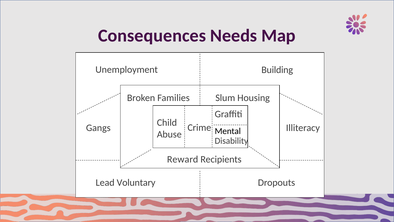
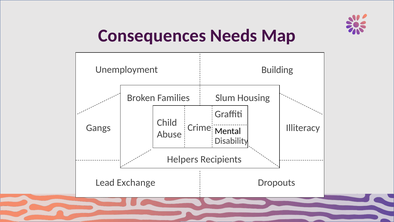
Reward: Reward -> Helpers
Voluntary: Voluntary -> Exchange
